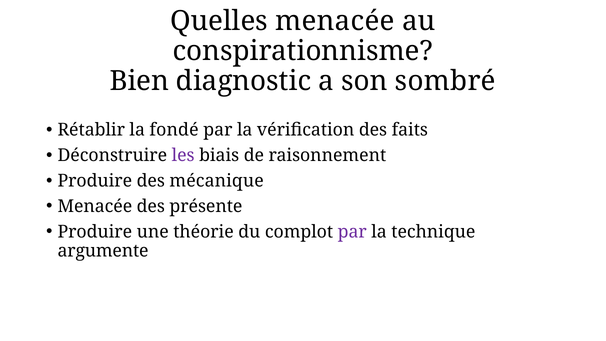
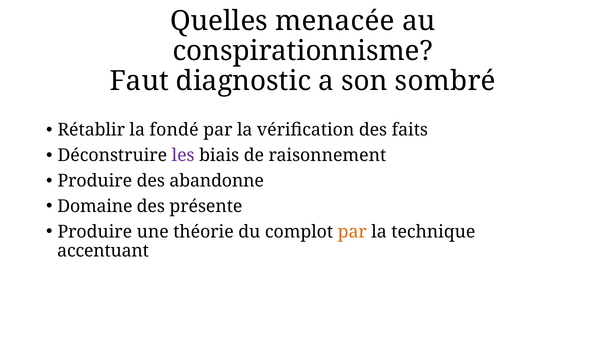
Bien: Bien -> Faut
mécanique: mécanique -> abandonne
Menacée at (95, 206): Menacée -> Domaine
par at (352, 232) colour: purple -> orange
argumente: argumente -> accentuant
